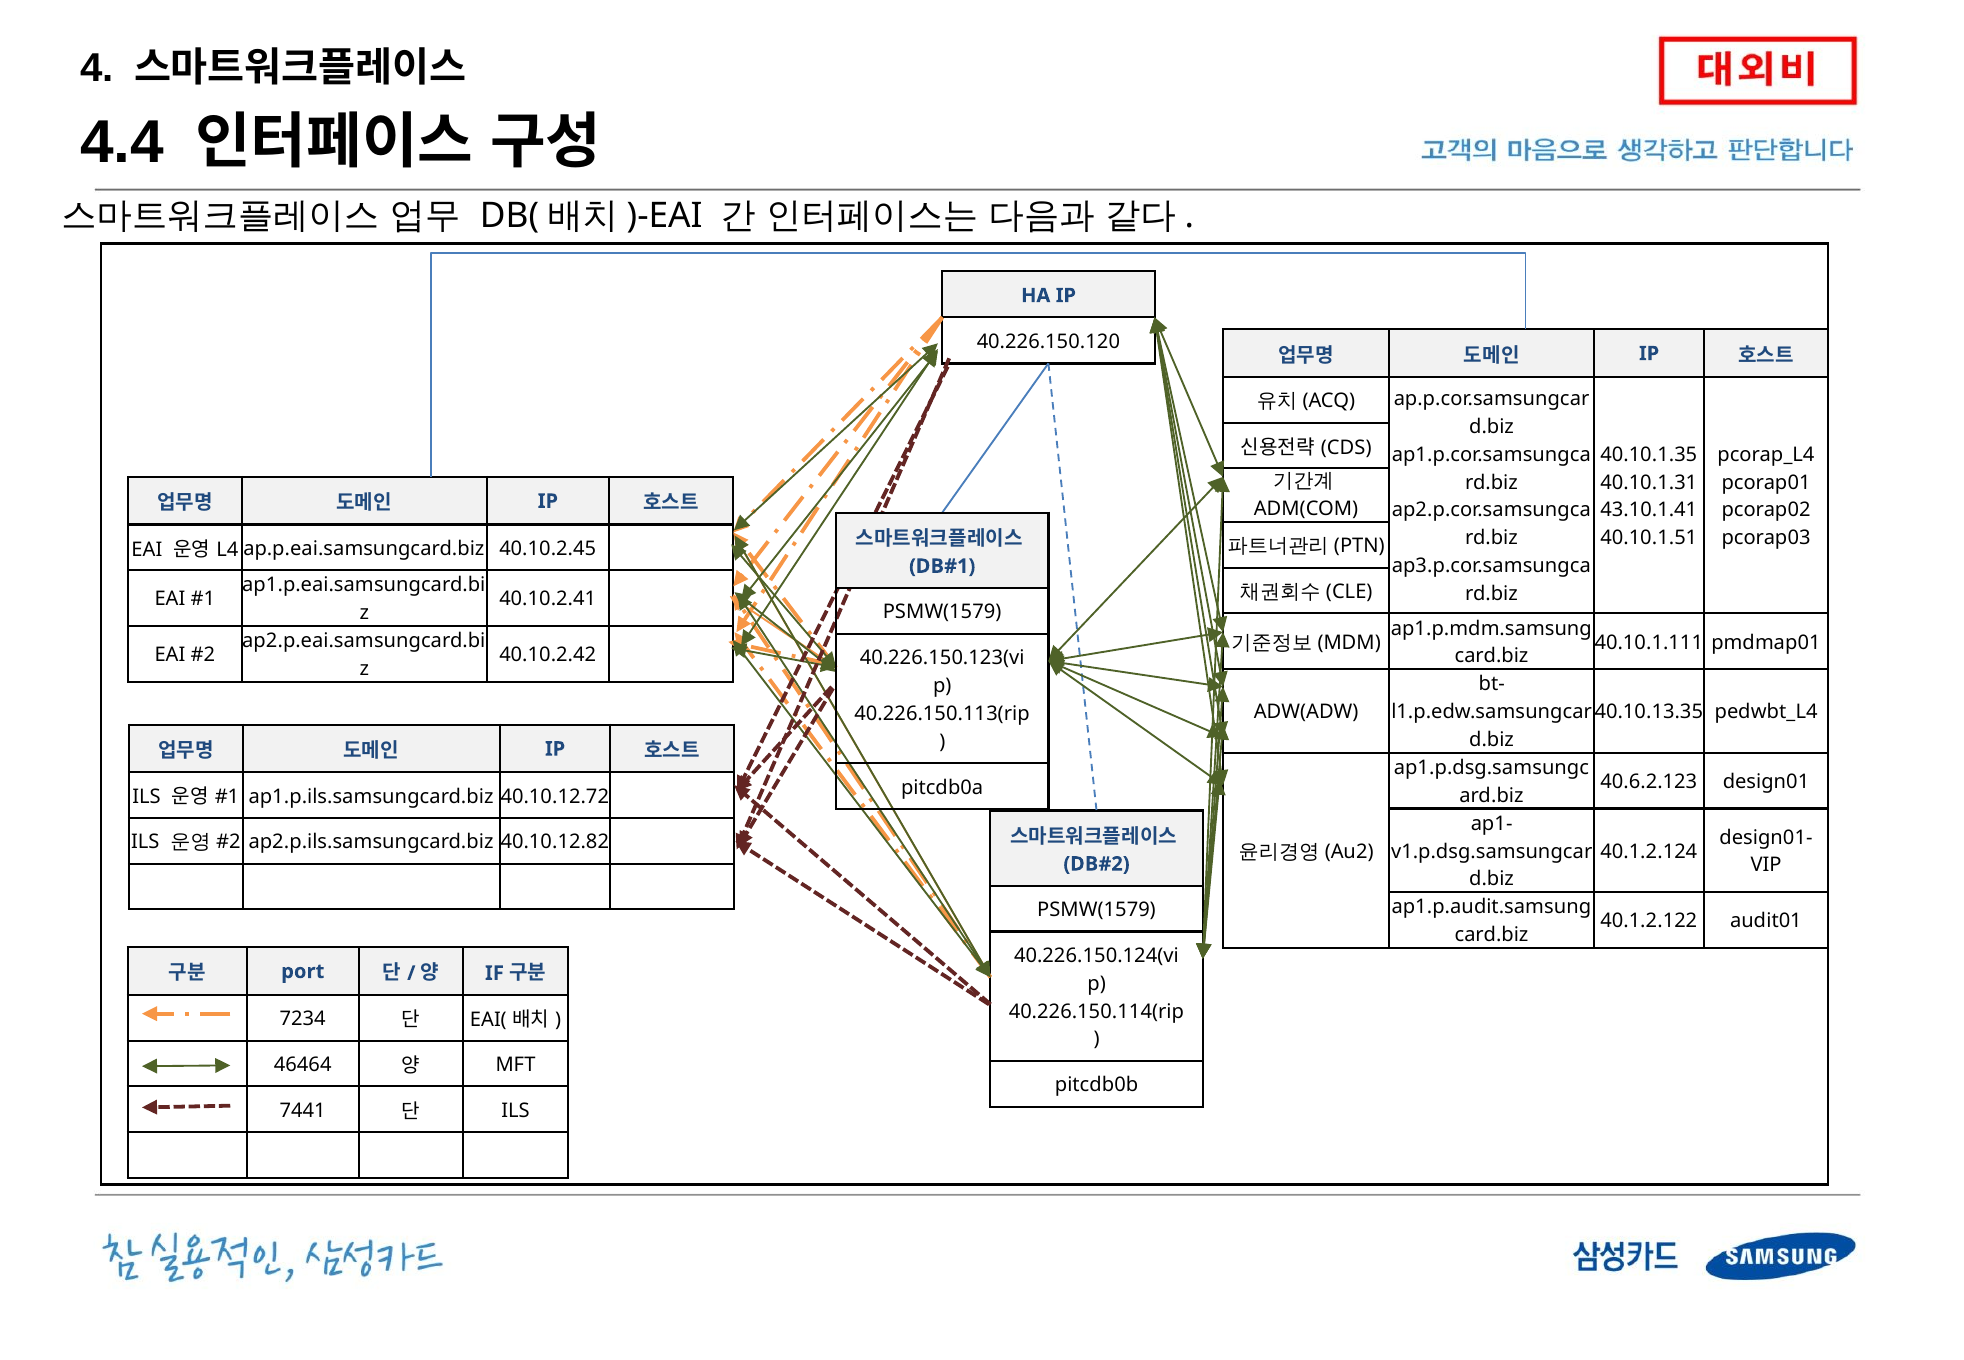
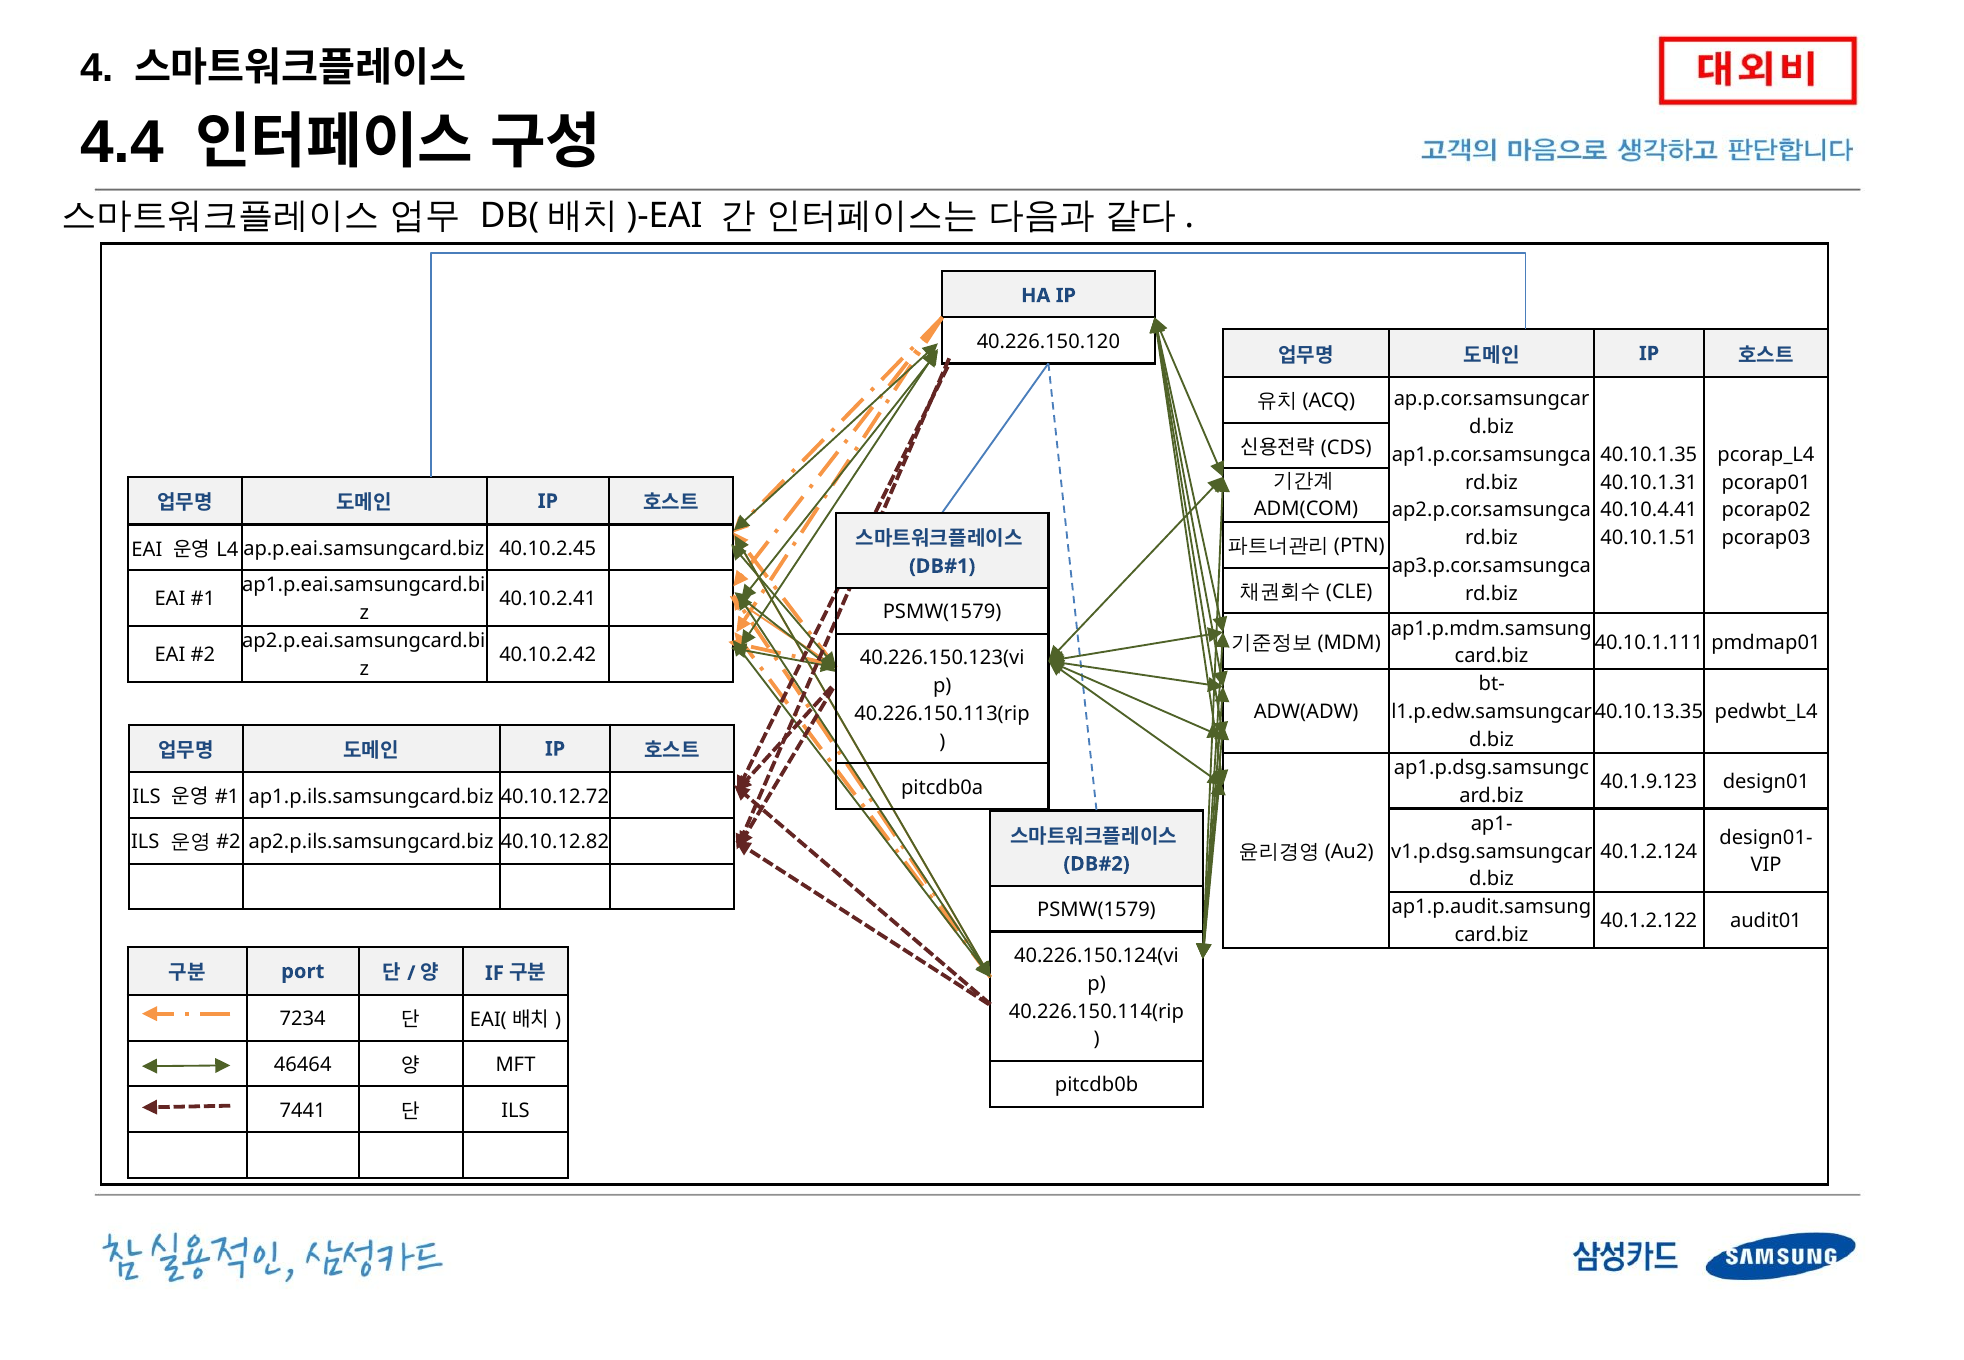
43.10.1.41: 43.10.1.41 -> 40.10.4.41
40.6.2.123: 40.6.2.123 -> 40.1.9.123
